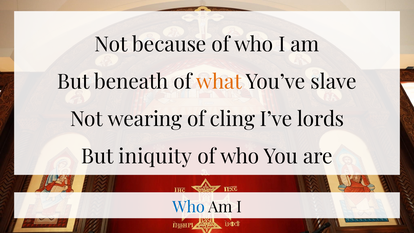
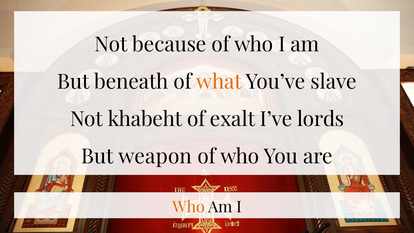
wearing: wearing -> khabeht
cling: cling -> exalt
iniquity: iniquity -> weapon
Who at (189, 207) colour: blue -> orange
